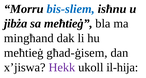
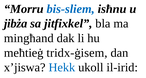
sa meħtieġ: meħtieġ -> jitfixkel
għad-ġisem: għad-ġisem -> tridx-ġisem
Hekk colour: purple -> blue
il-hija: il-hija -> il-irid
